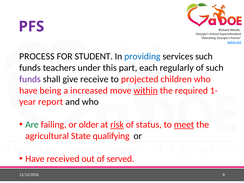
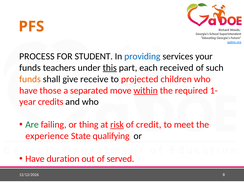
PFS colour: purple -> orange
services such: such -> your
this underline: none -> present
regularly: regularly -> received
funds at (30, 79) colour: purple -> orange
being: being -> those
increased: increased -> separated
report: report -> credits
older: older -> thing
status: status -> credit
meet underline: present -> none
agricultural: agricultural -> experience
received: received -> duration
